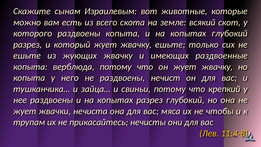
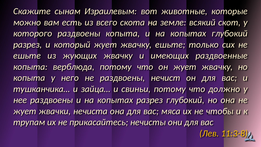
крепкий: крепкий -> должно
11:4-8: 11:4-8 -> 11:3-8
